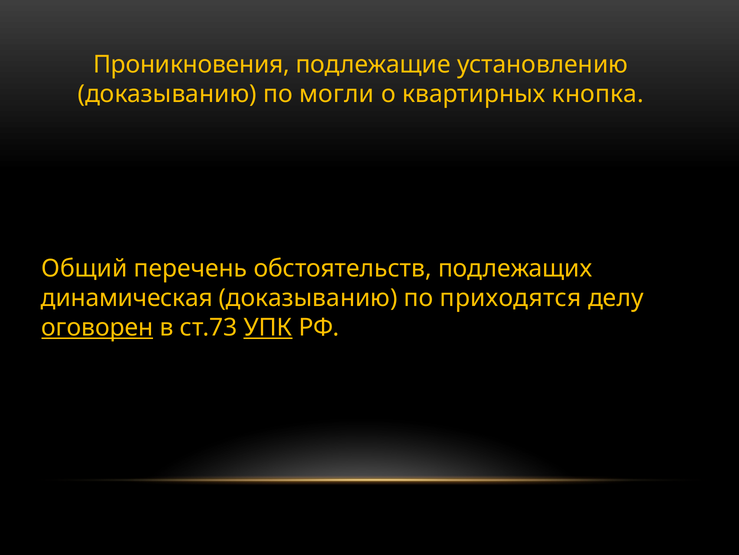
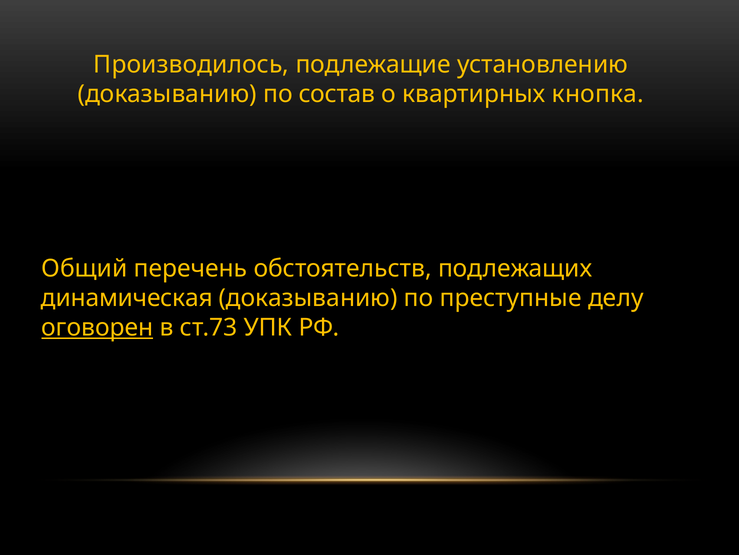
Проникновения: Проникновения -> Производилось
могли: могли -> состав
приходятся: приходятся -> преступные
УПК underline: present -> none
